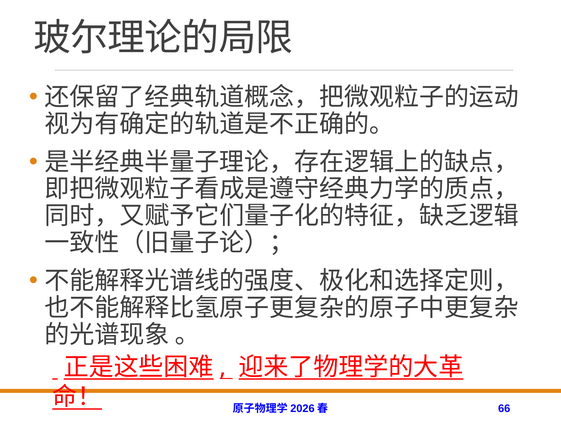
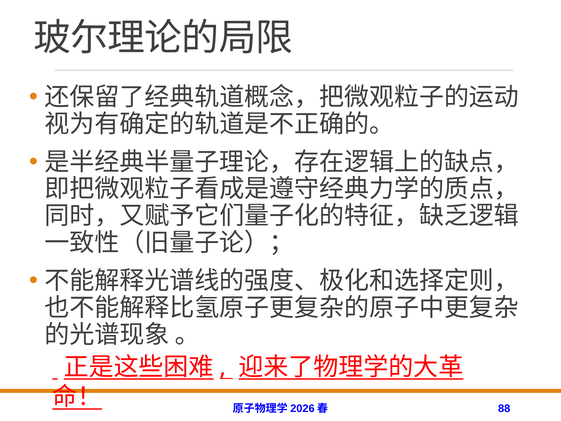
66: 66 -> 88
